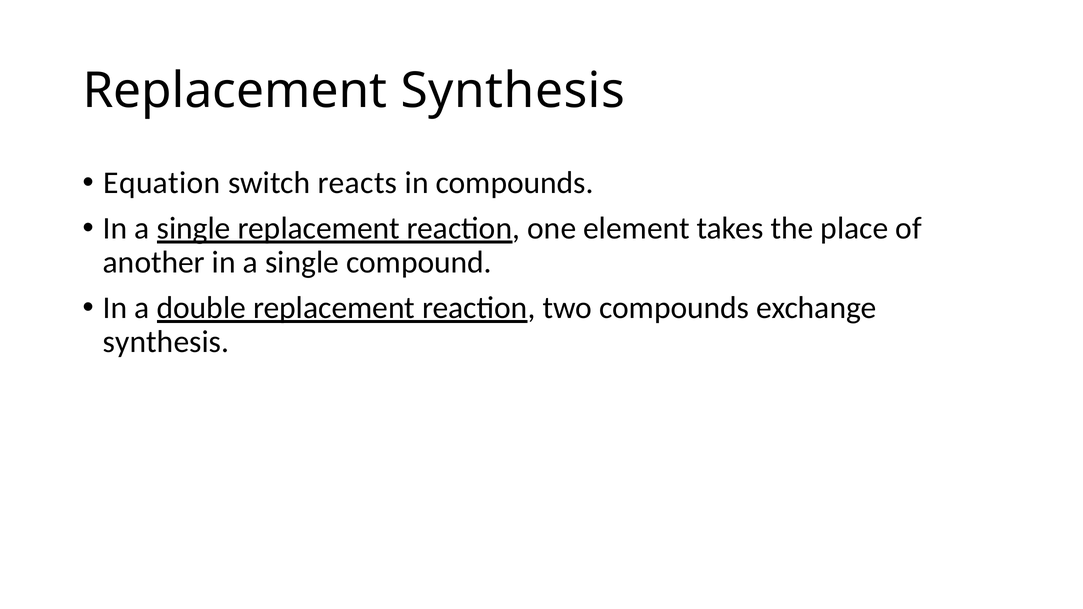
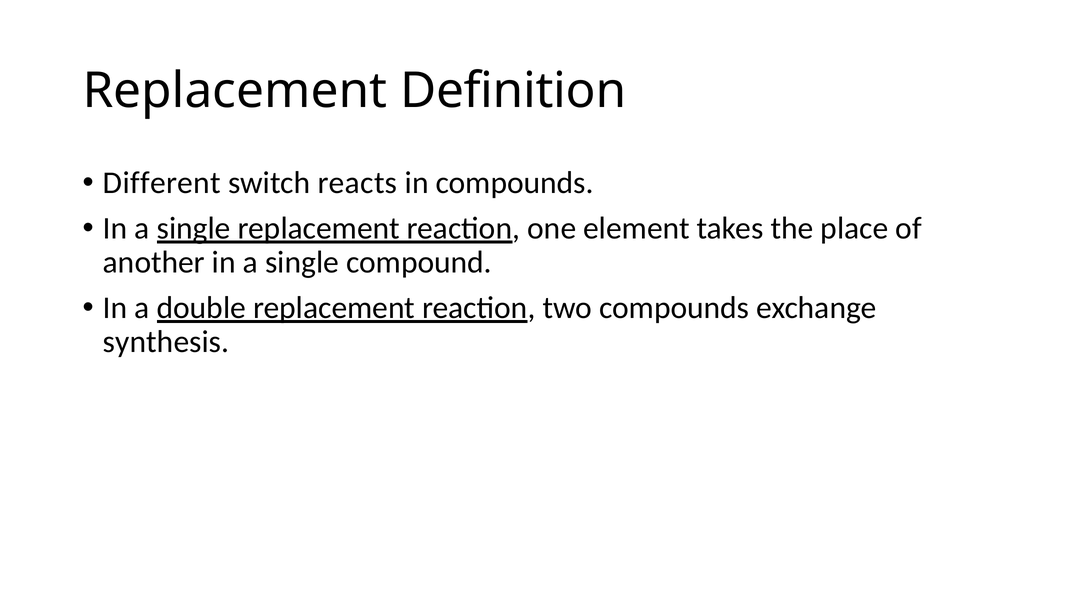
Replacement Synthesis: Synthesis -> Definition
Equation: Equation -> Different
